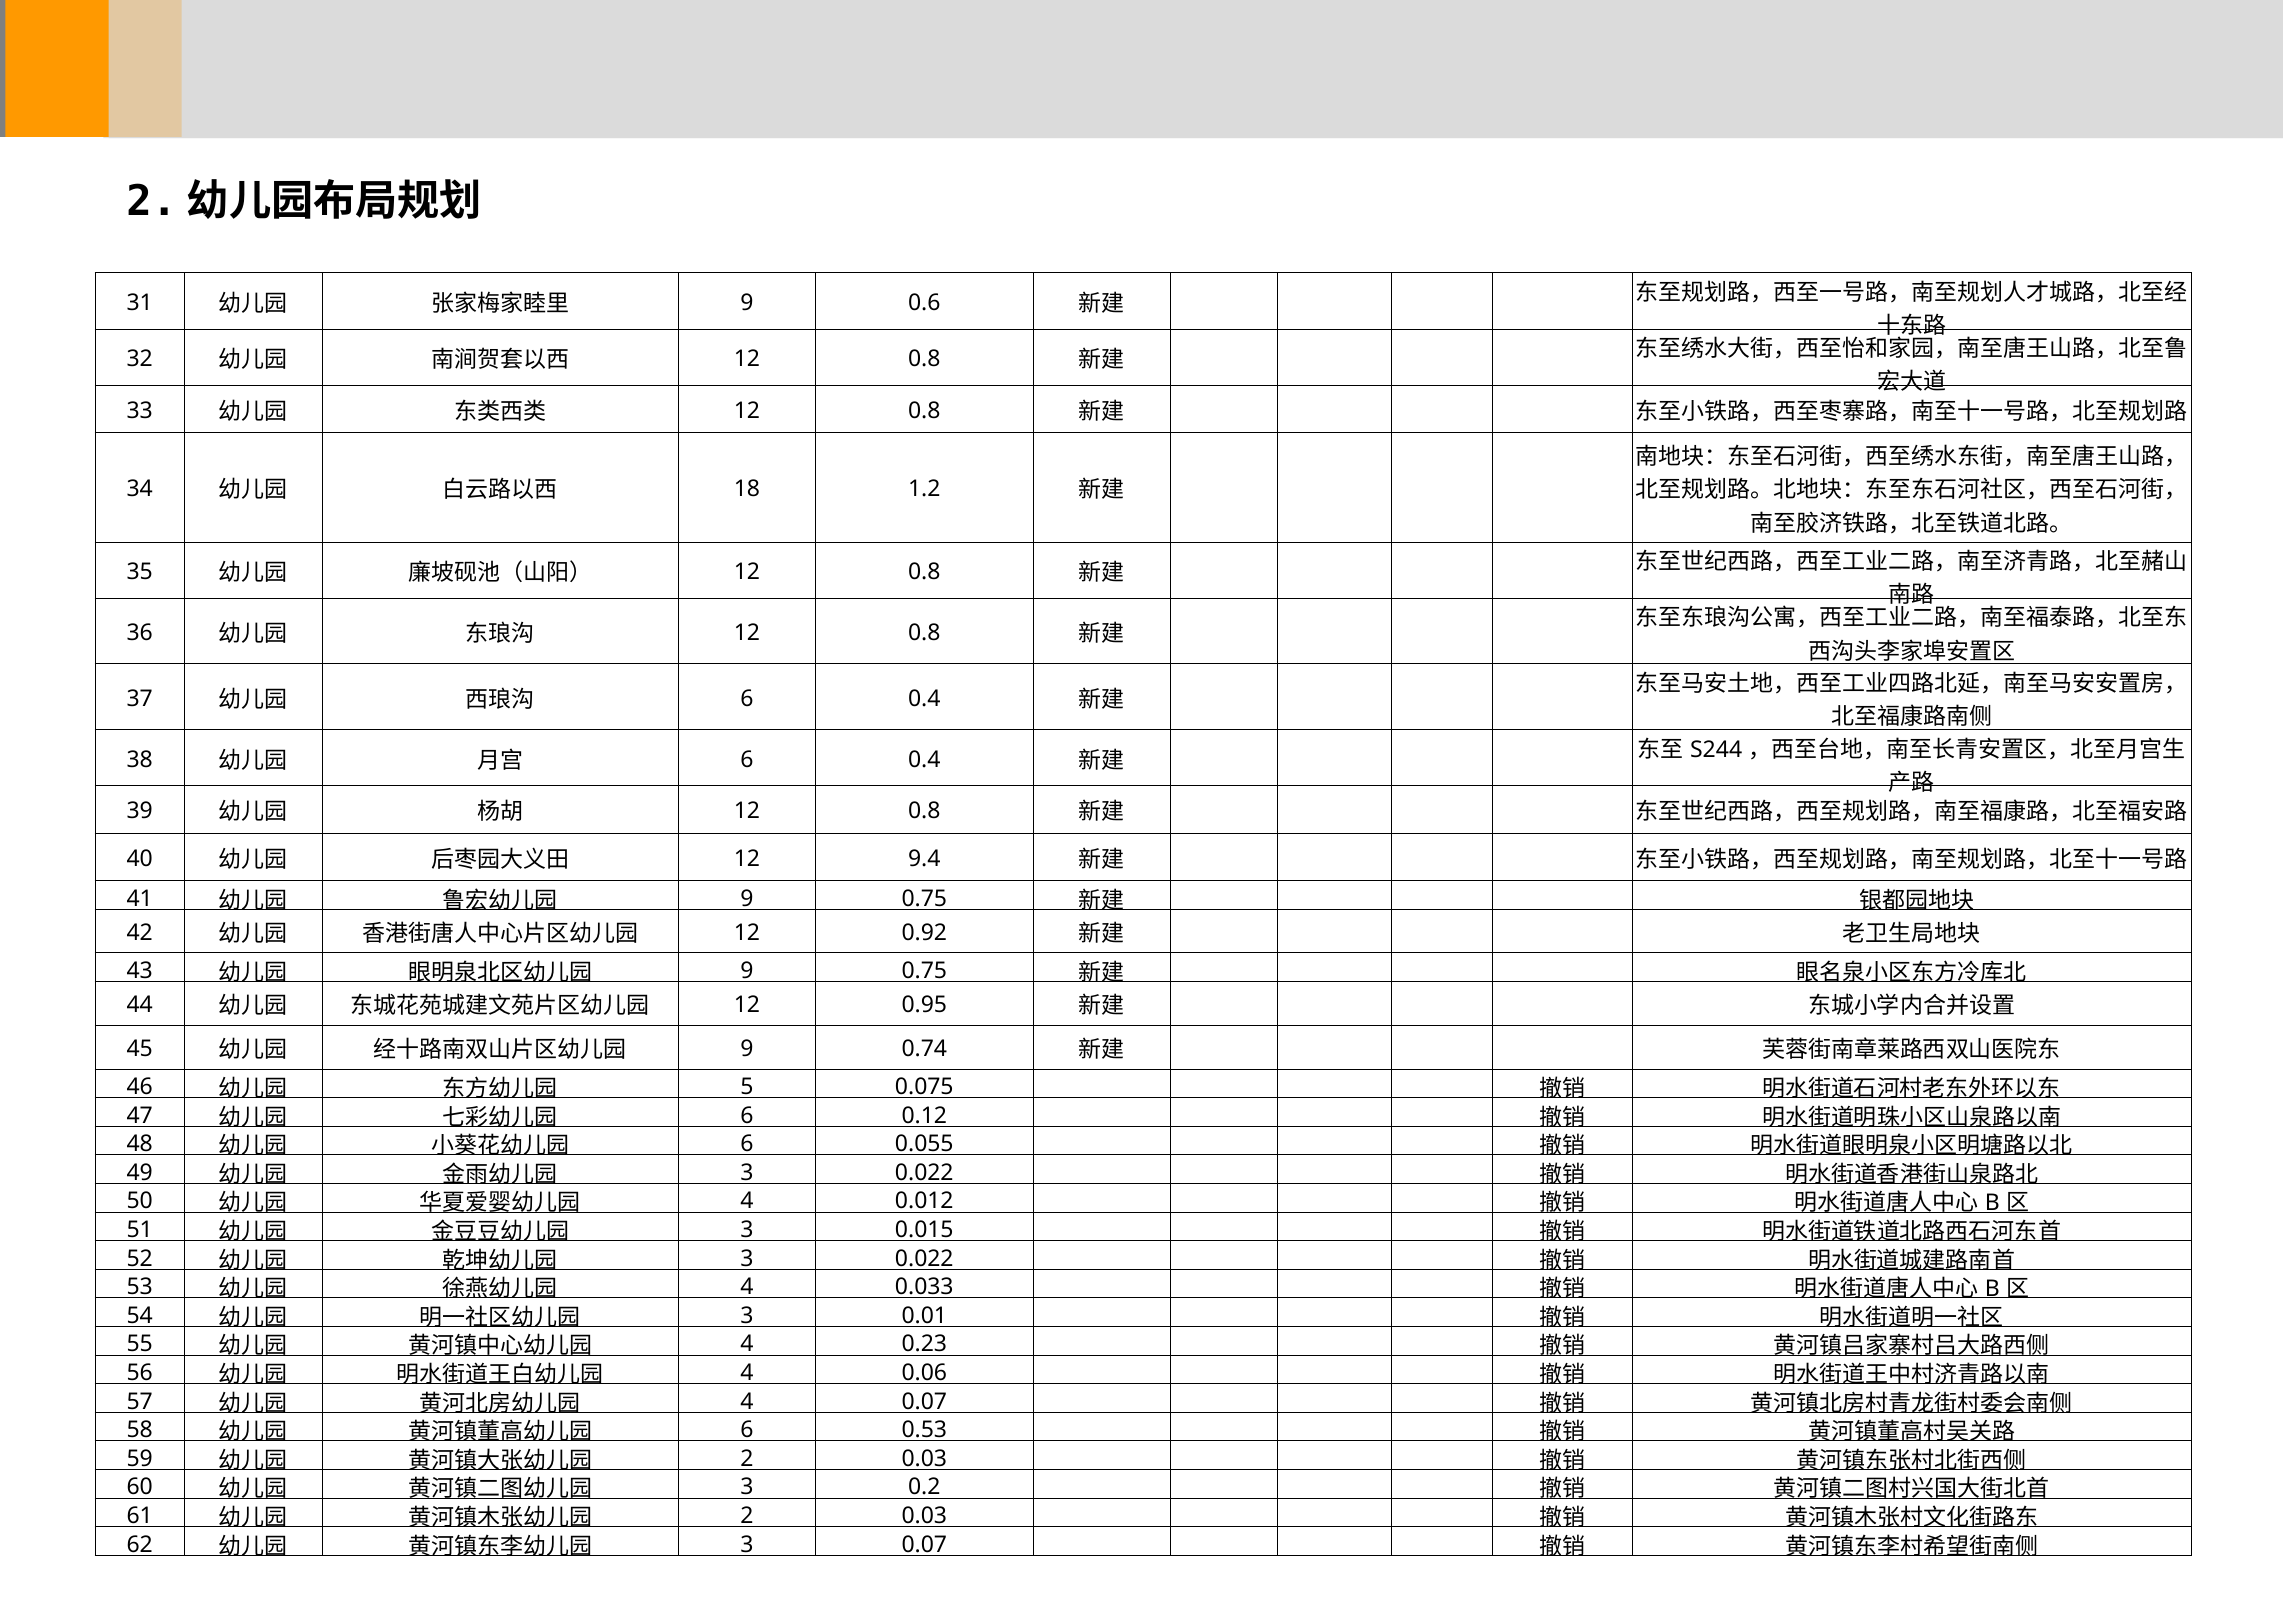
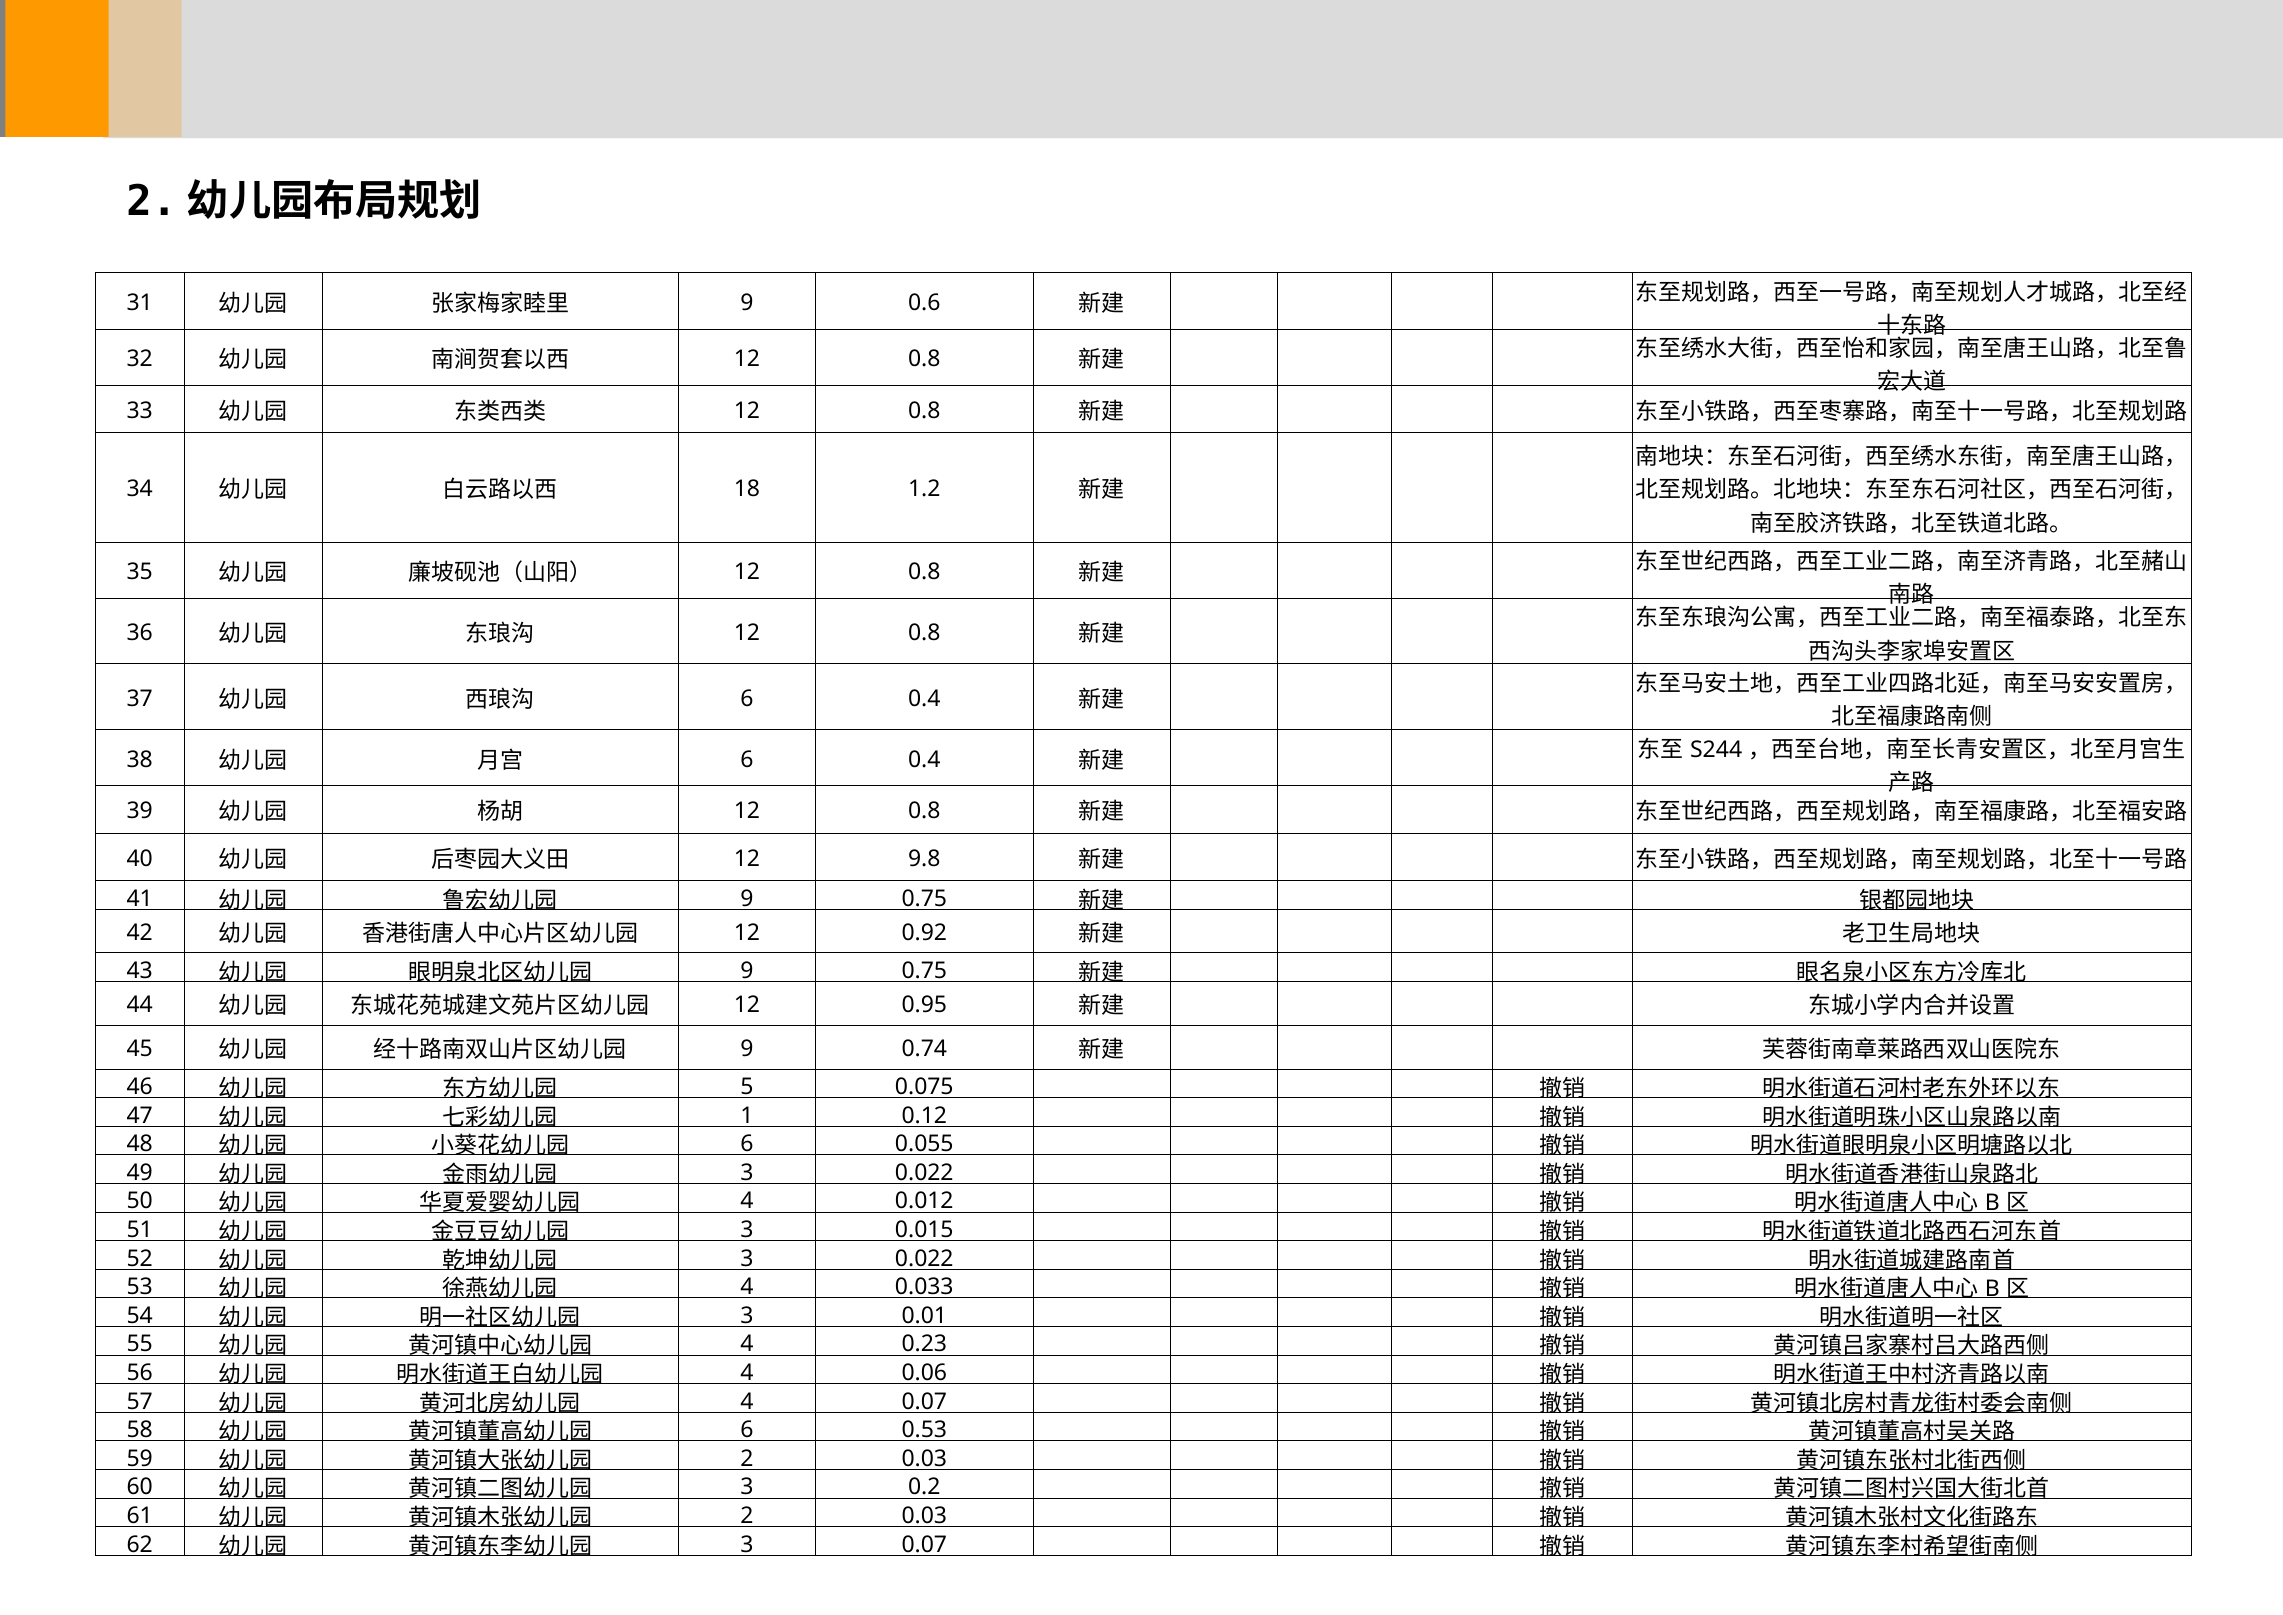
9.4: 9.4 -> 9.8
6 at (747, 1115): 6 -> 1
